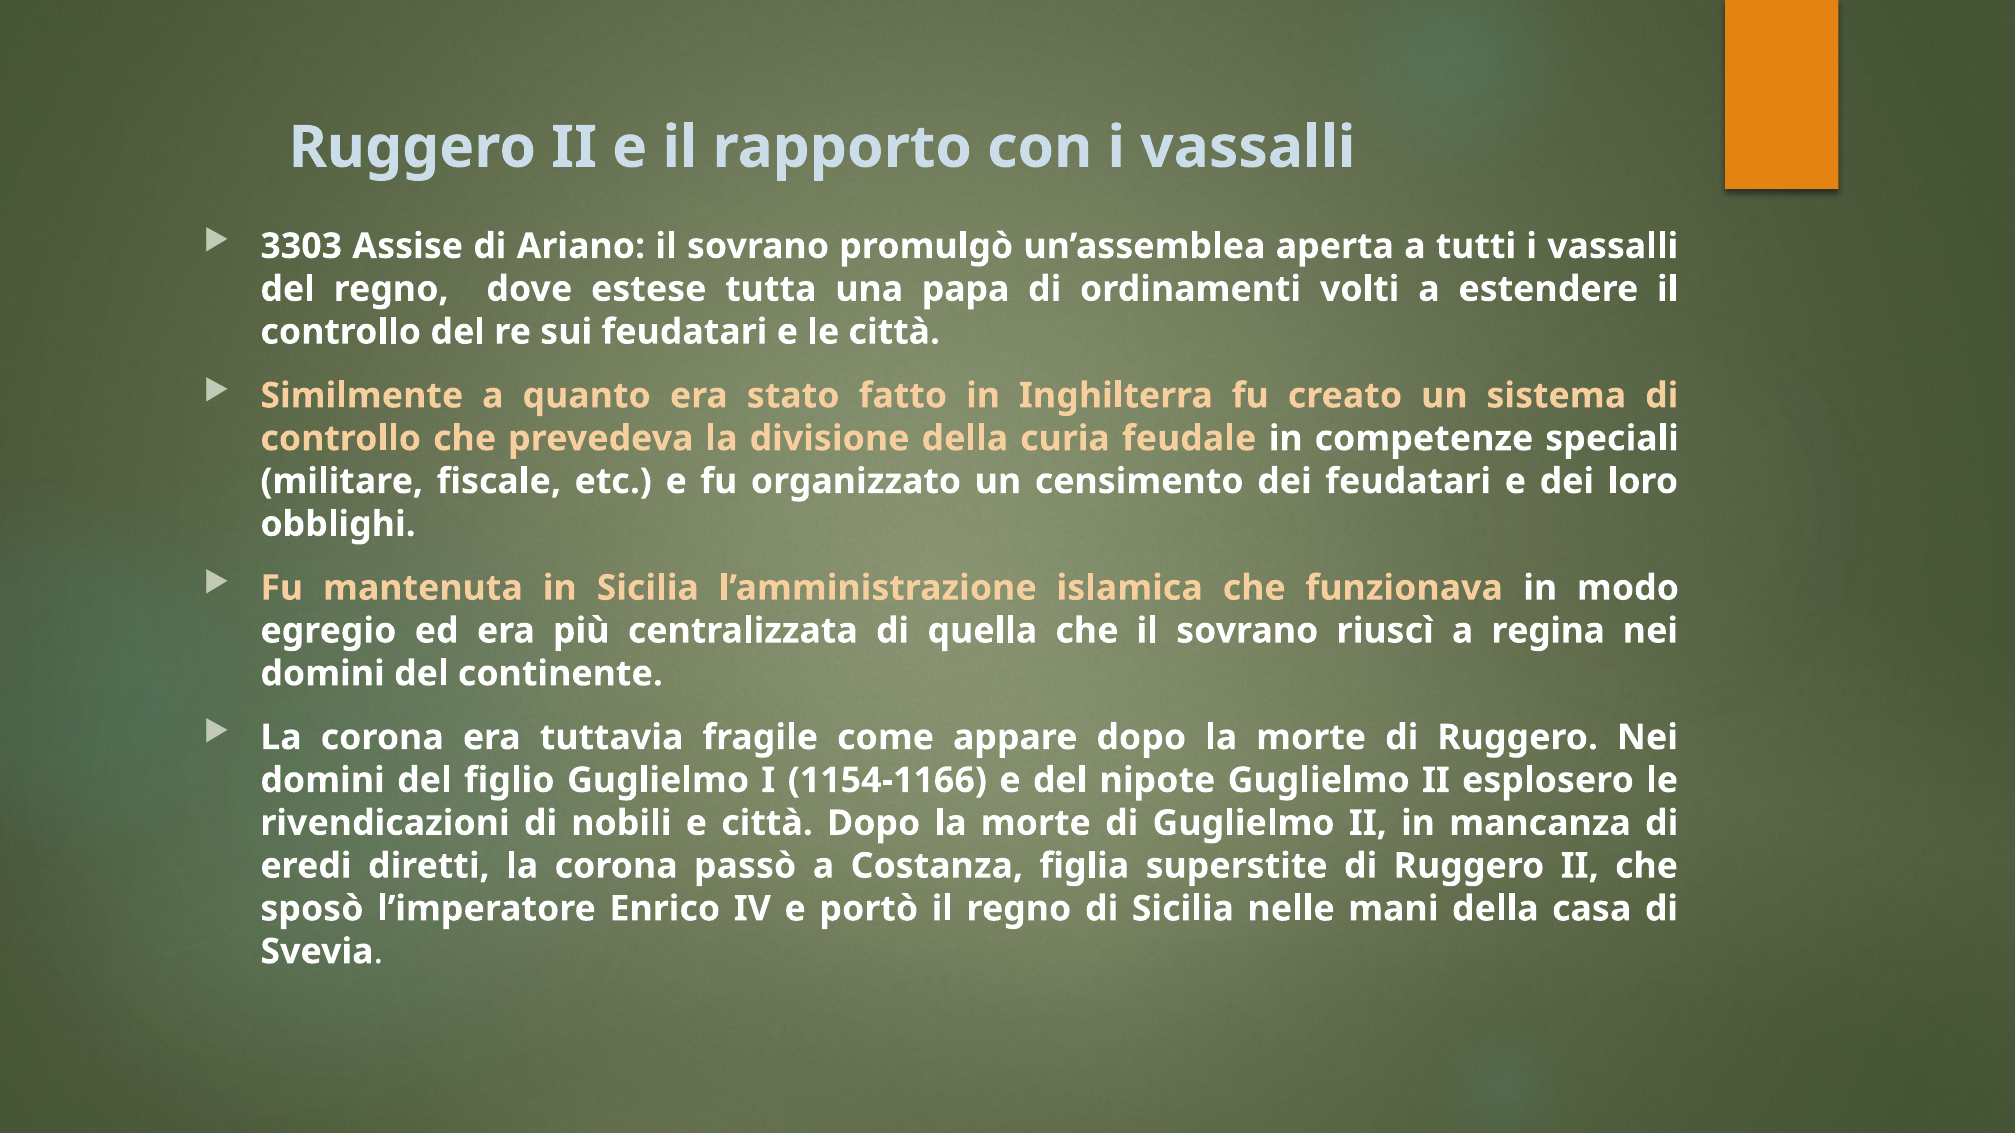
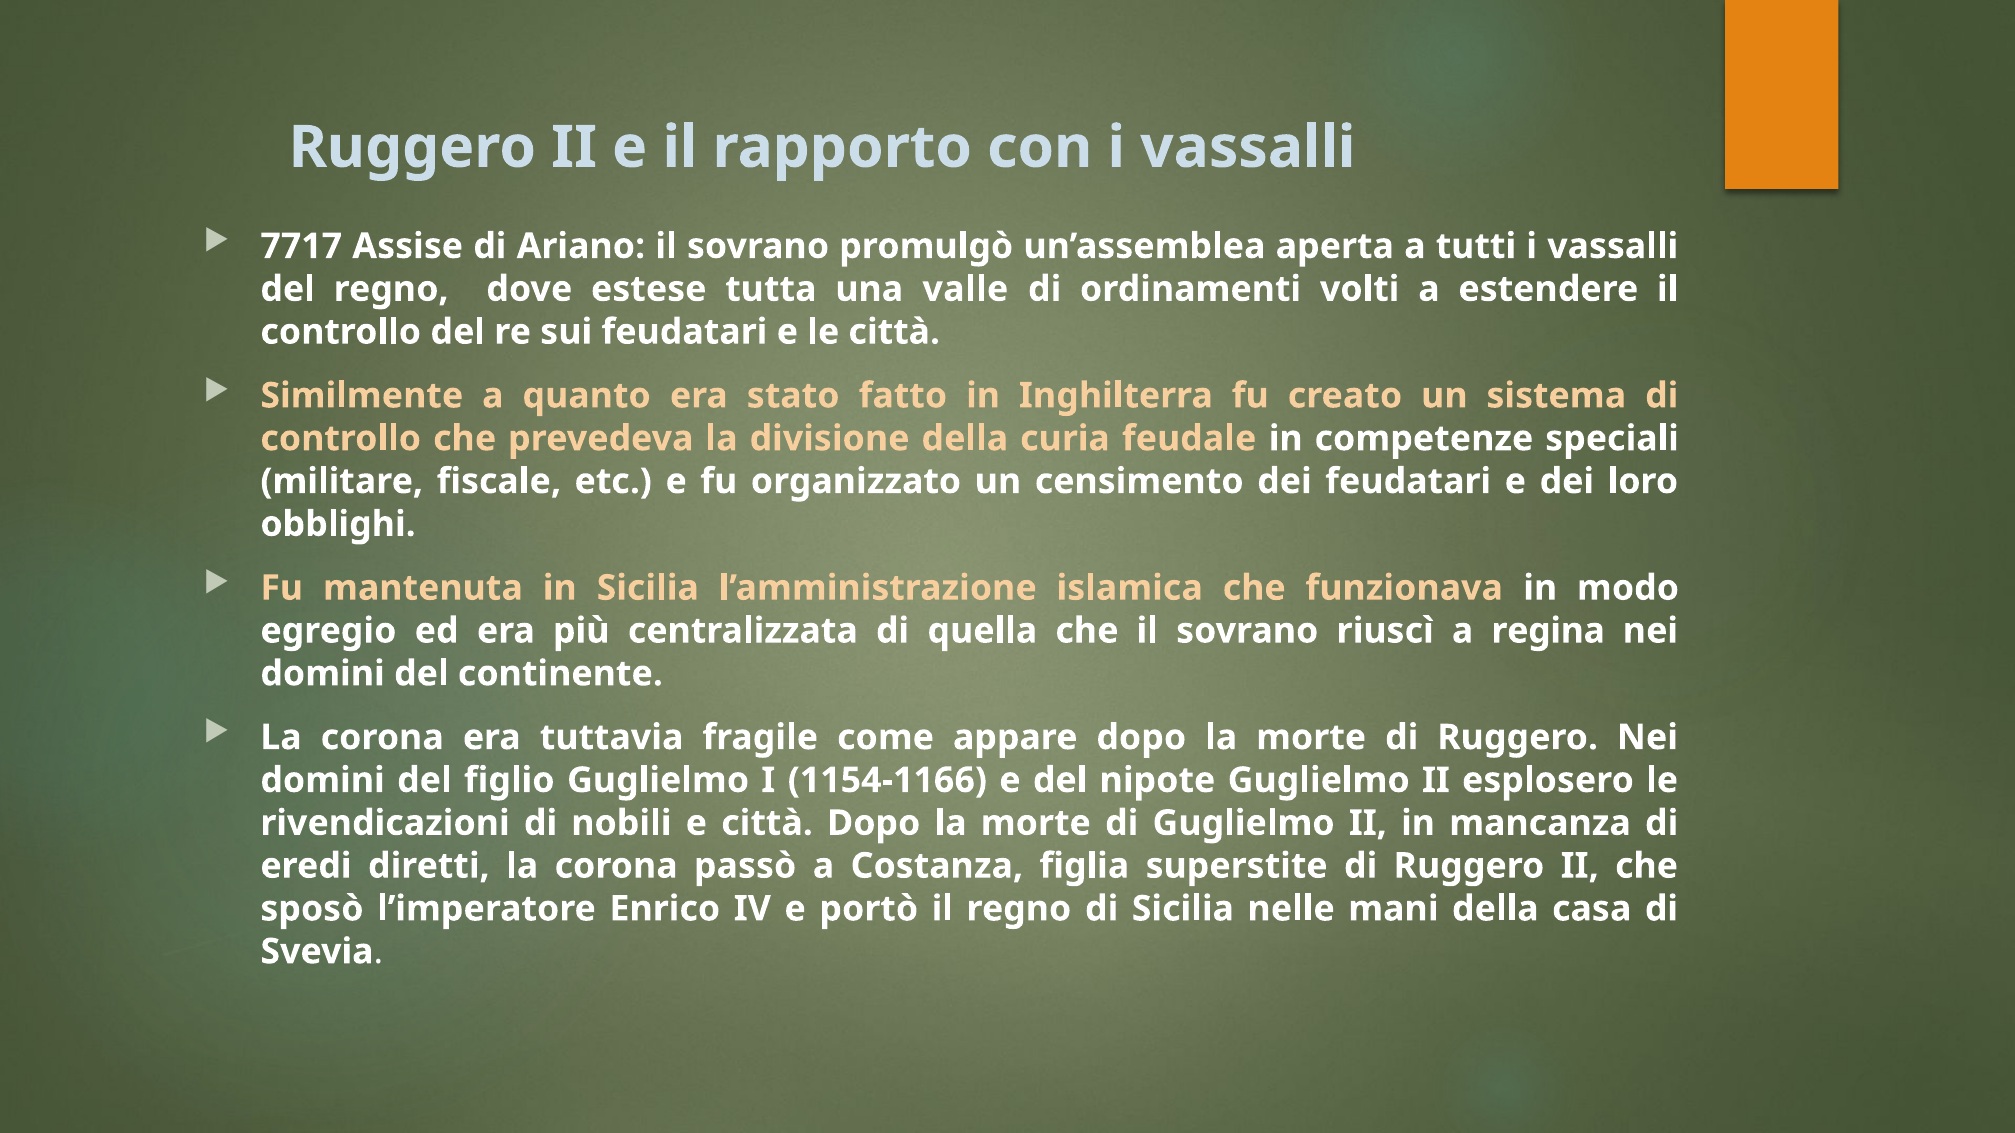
3303: 3303 -> 7717
papa: papa -> valle
